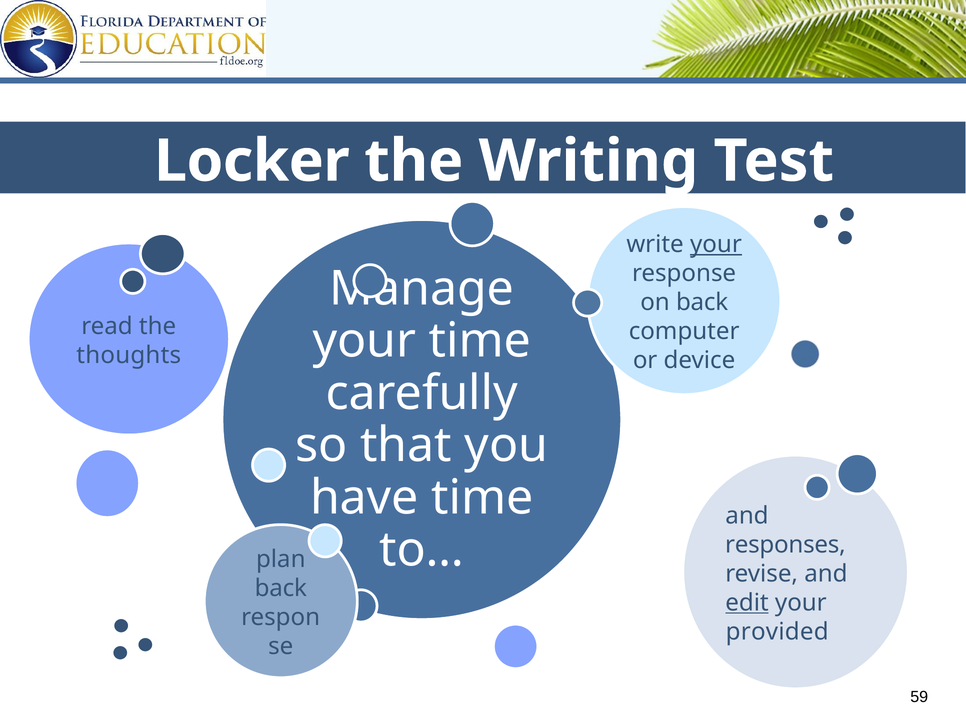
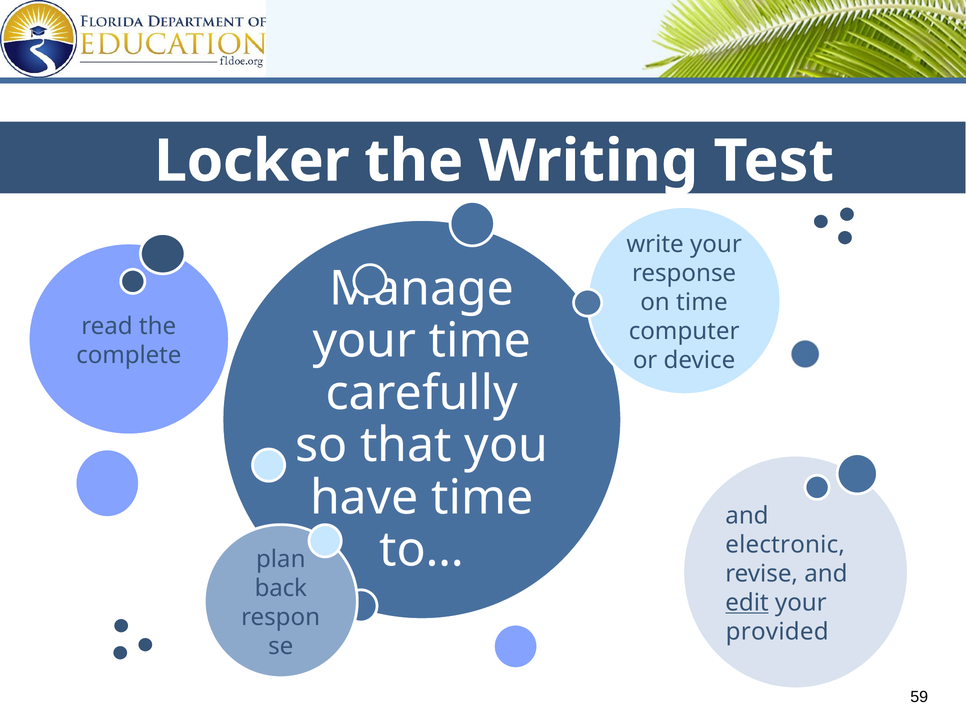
your at (716, 244) underline: present -> none
on back: back -> time
thoughts: thoughts -> complete
responses: responses -> electronic
